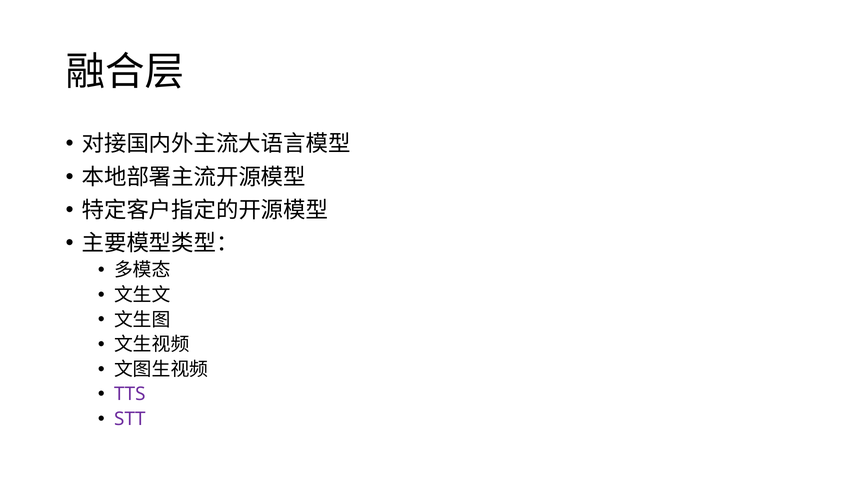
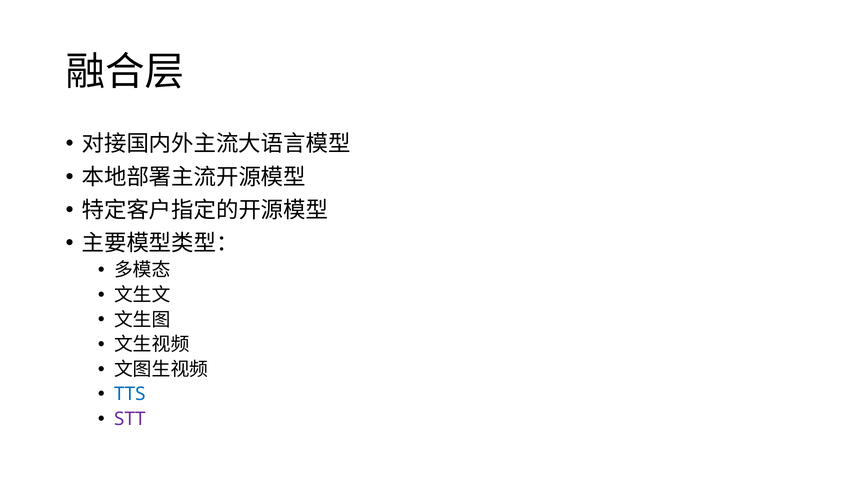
TTS colour: purple -> blue
